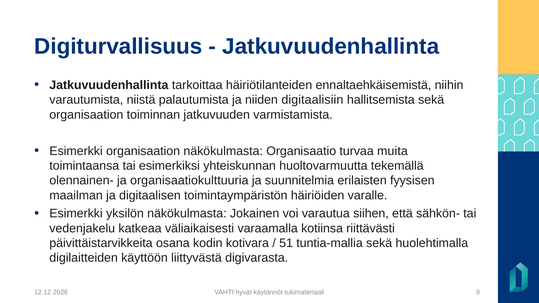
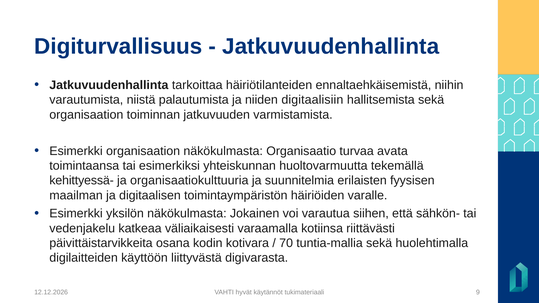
muita: muita -> avata
olennainen-: olennainen- -> kehittyessä-
51: 51 -> 70
